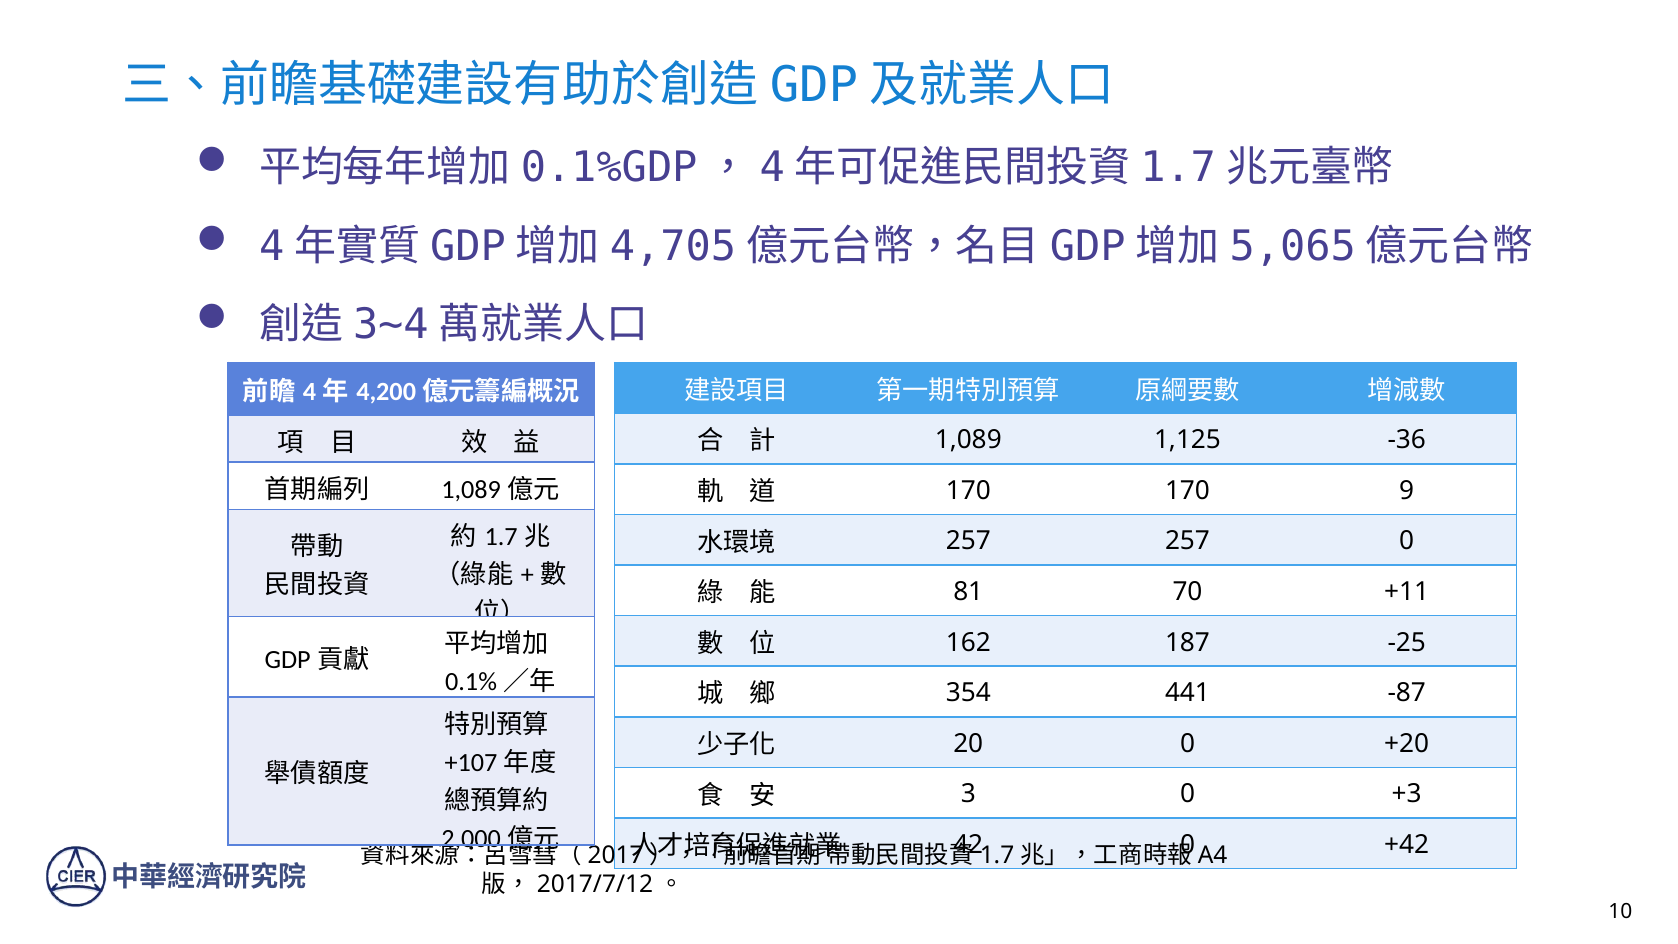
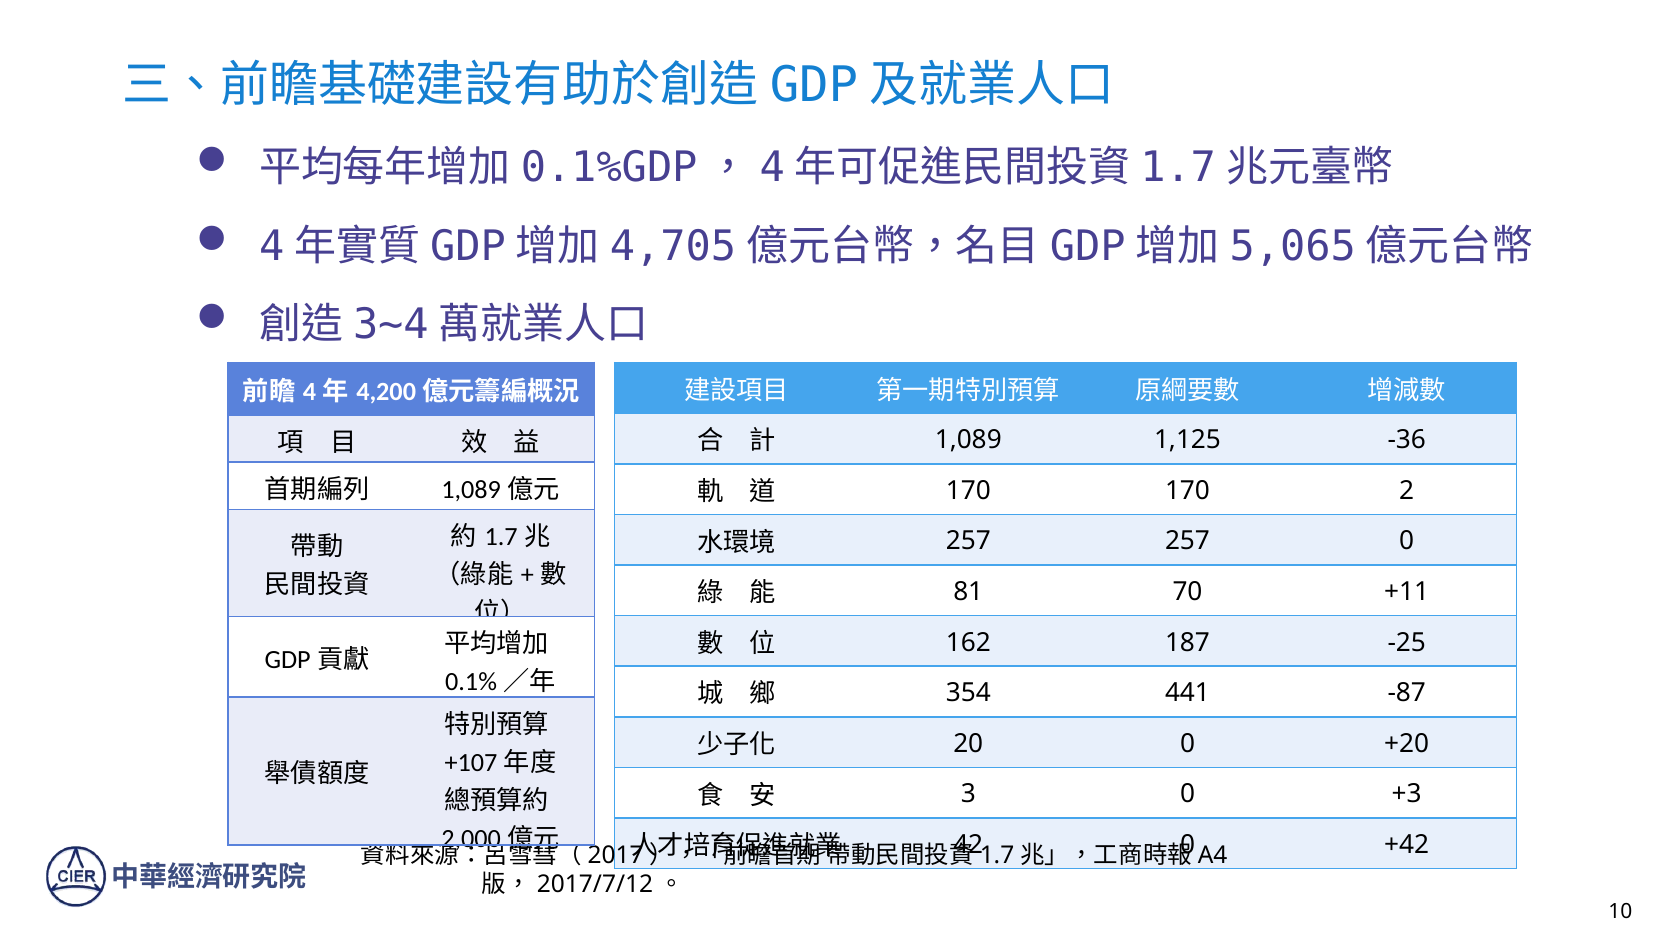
9: 9 -> 2
